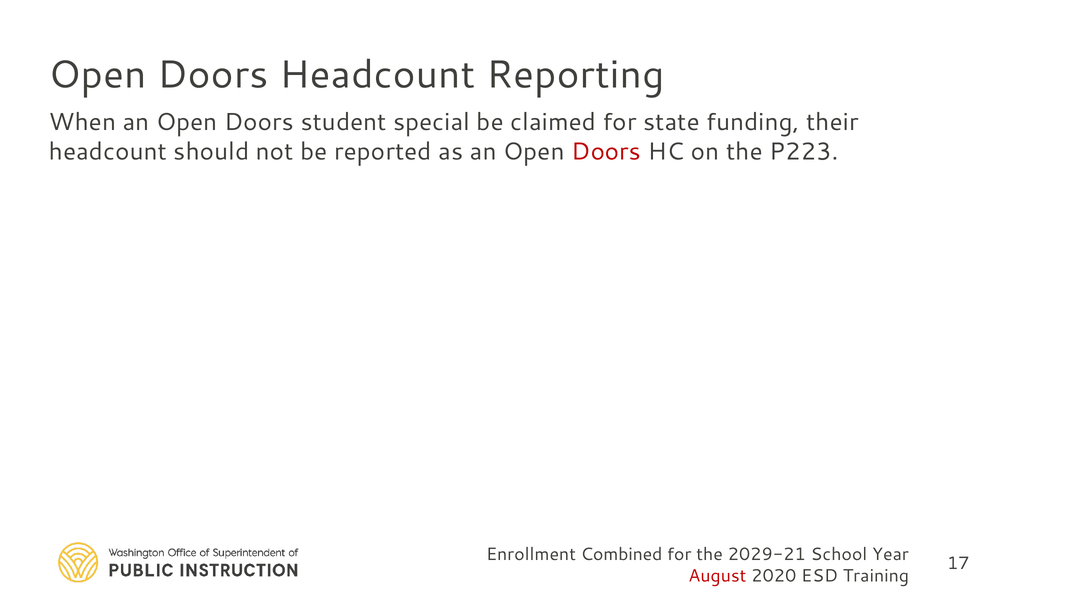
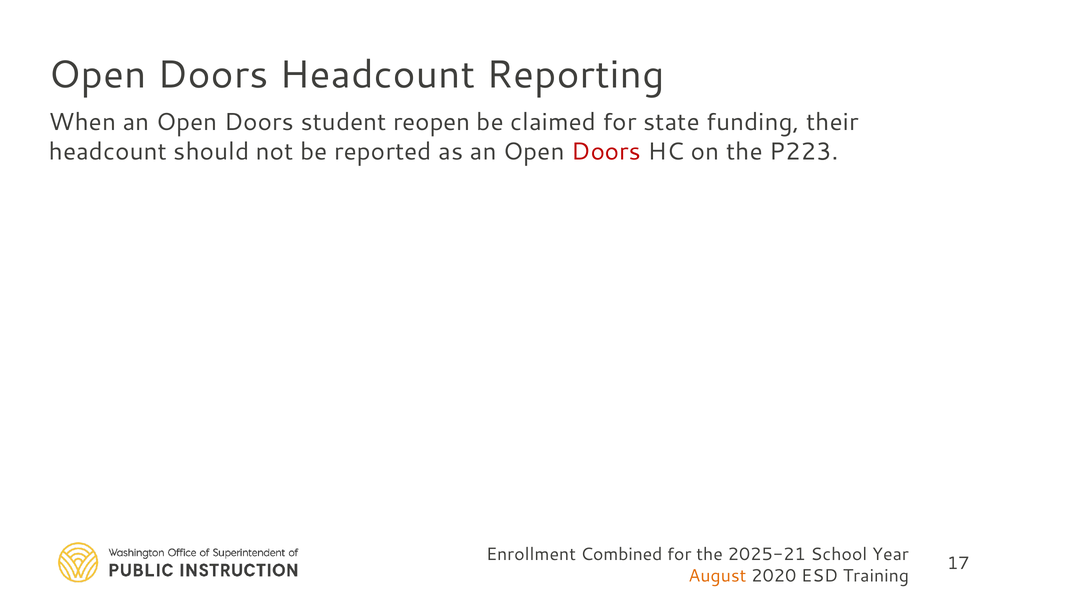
special: special -> reopen
2029-21: 2029-21 -> 2025-21
August colour: red -> orange
